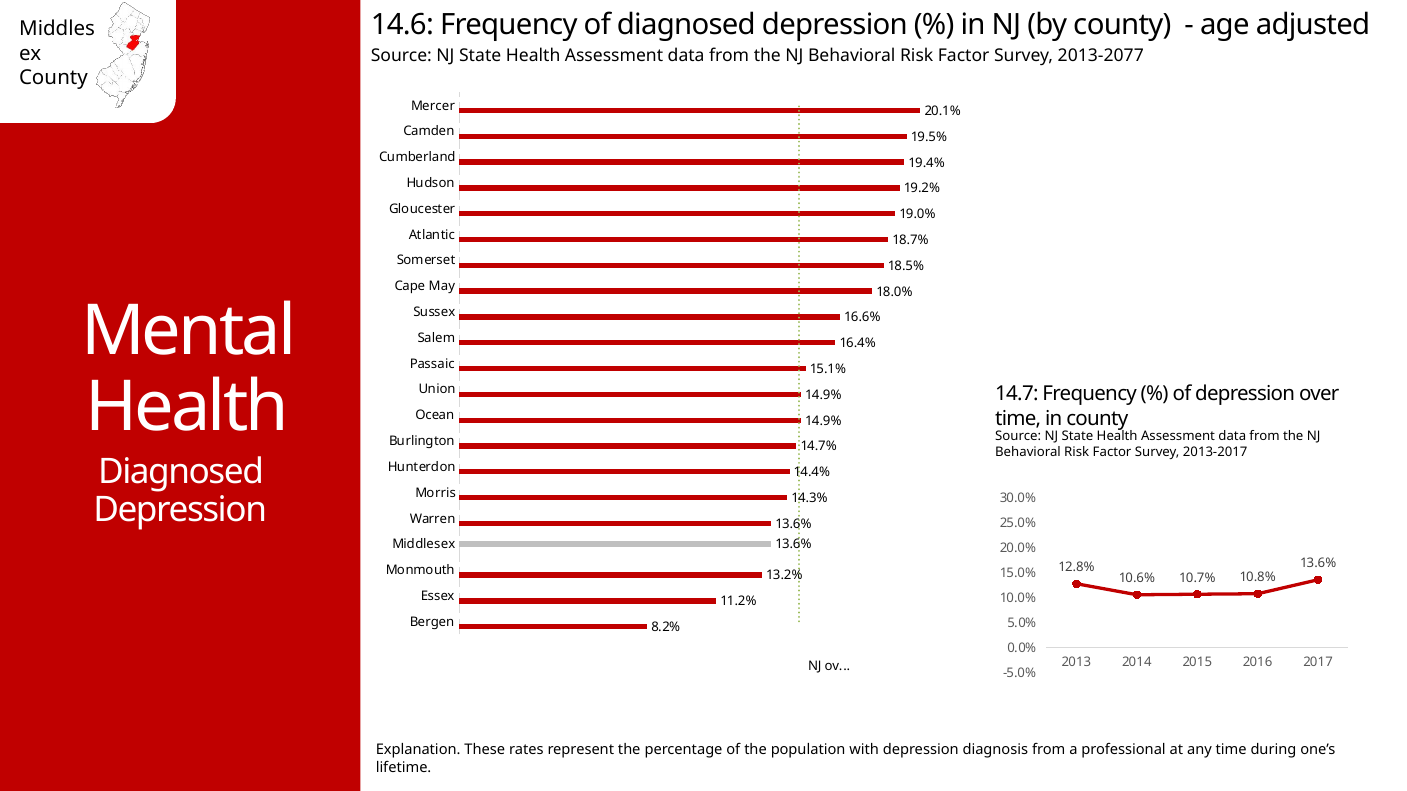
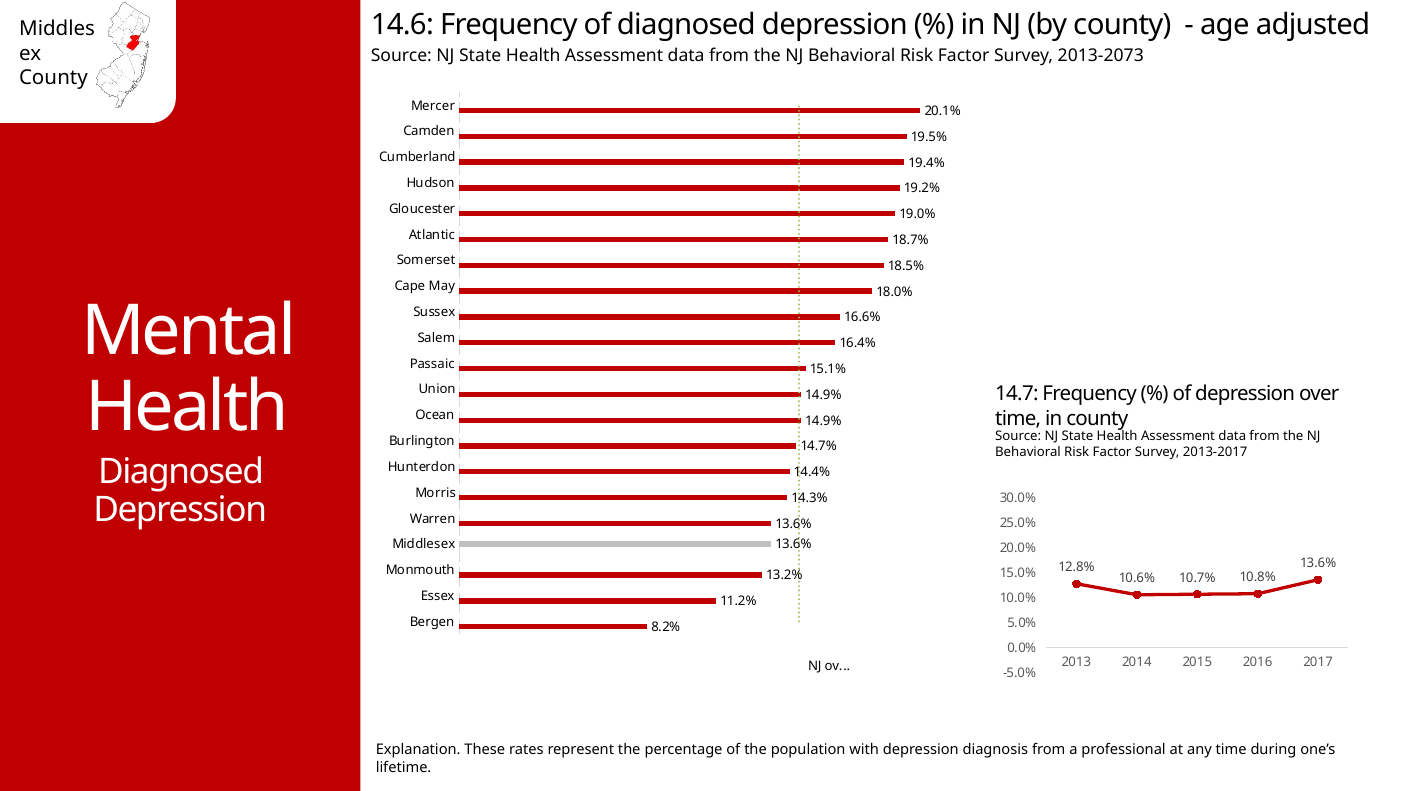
2013-2077: 2013-2077 -> 2013-2073
